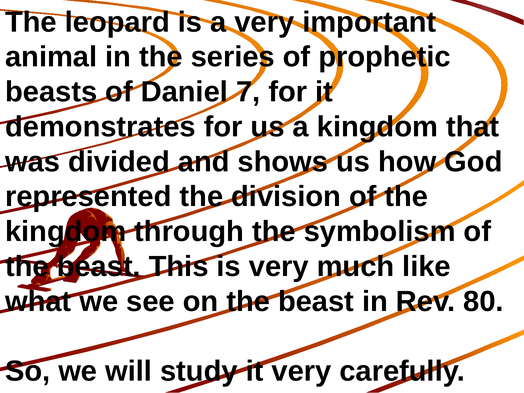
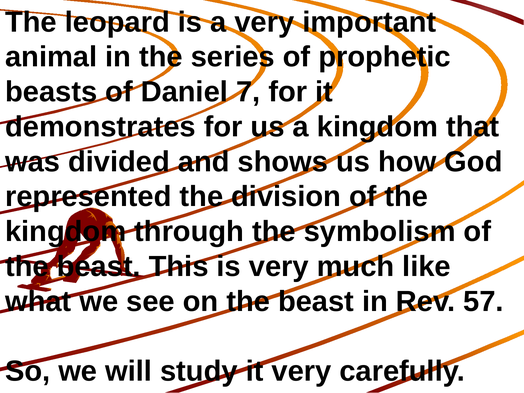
80: 80 -> 57
